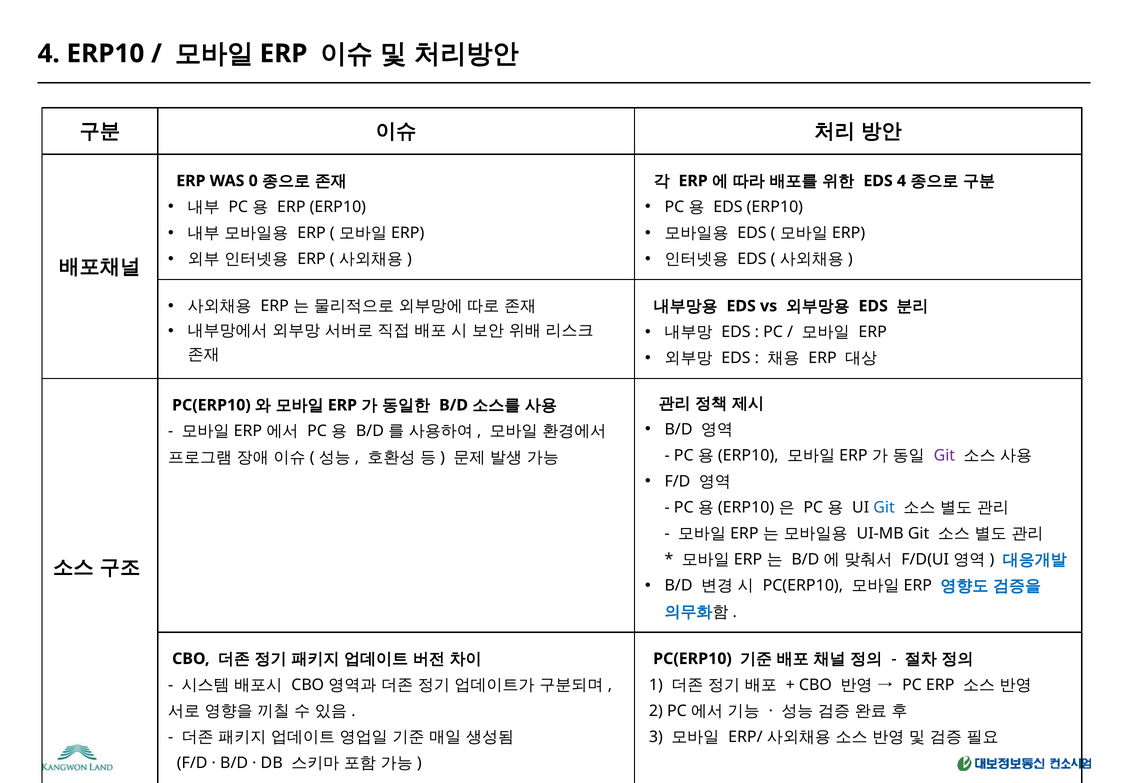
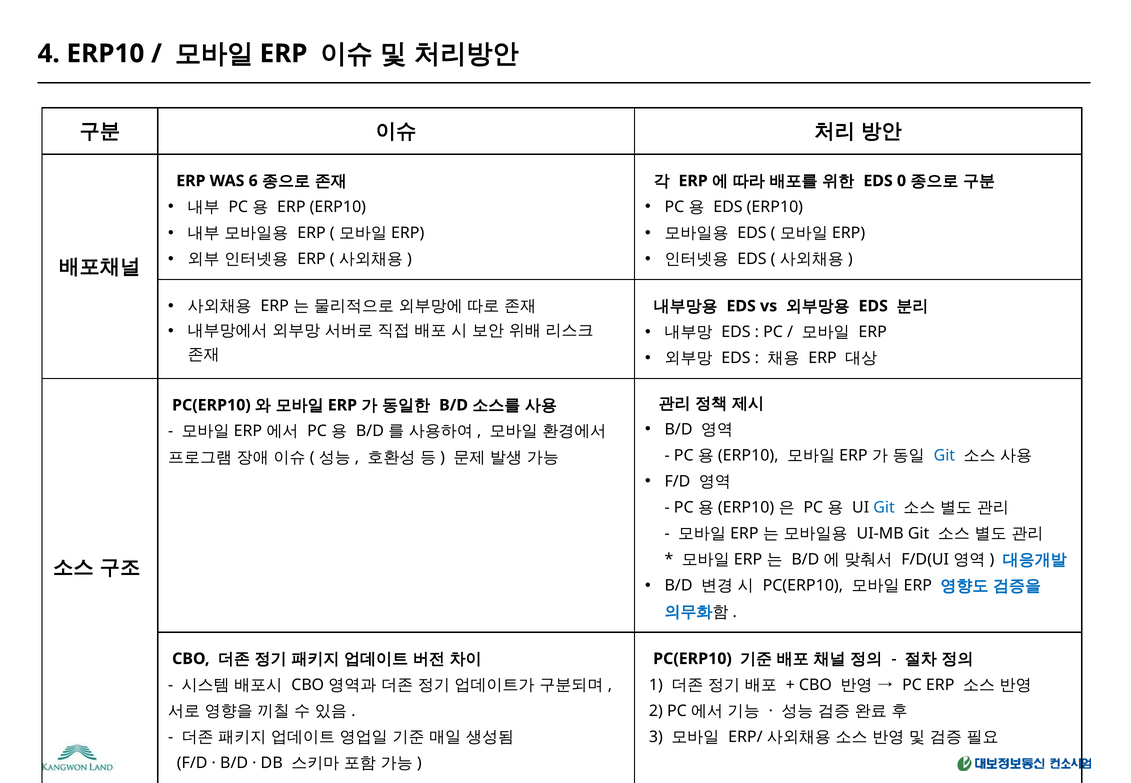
EDS 4: 4 -> 0
0: 0 -> 6
Git at (944, 455) colour: purple -> blue
